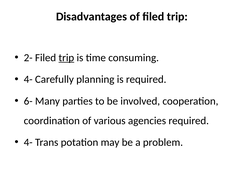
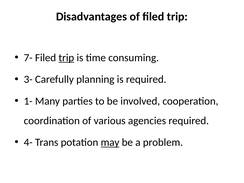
2-: 2- -> 7-
4- at (28, 79): 4- -> 3-
6-: 6- -> 1-
may underline: none -> present
